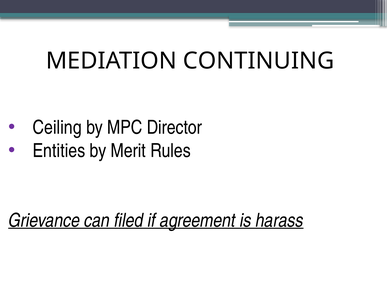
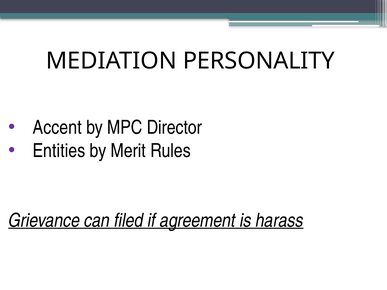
CONTINUING: CONTINUING -> PERSONALITY
Ceiling: Ceiling -> Accent
